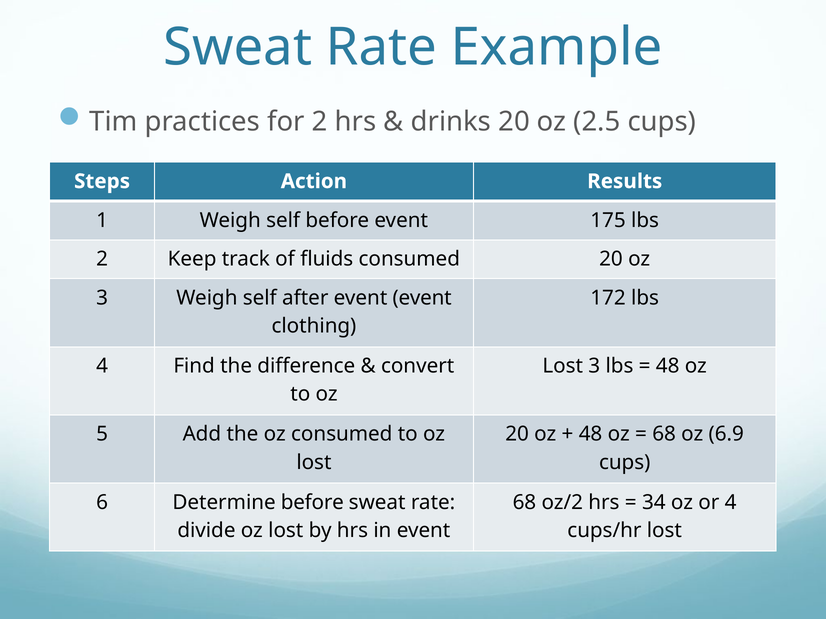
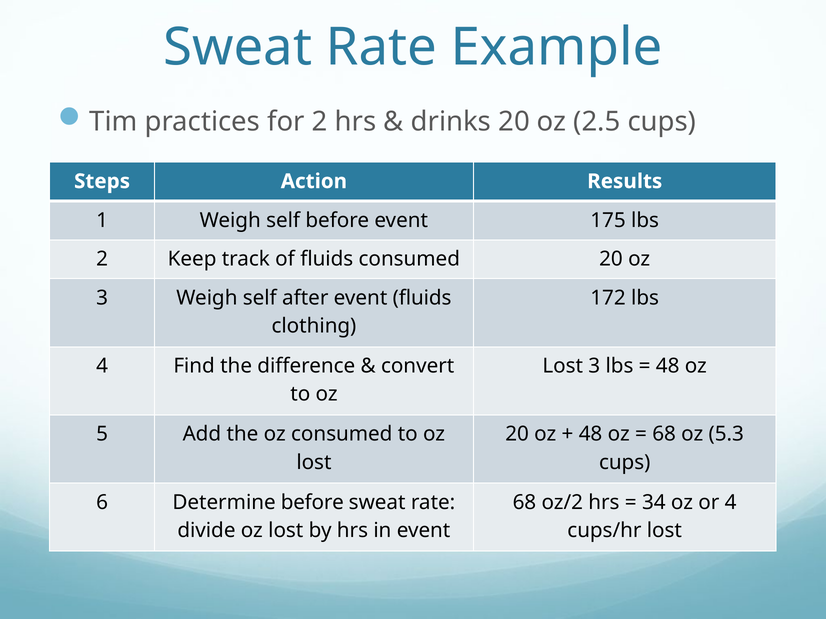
event event: event -> fluids
6.9: 6.9 -> 5.3
